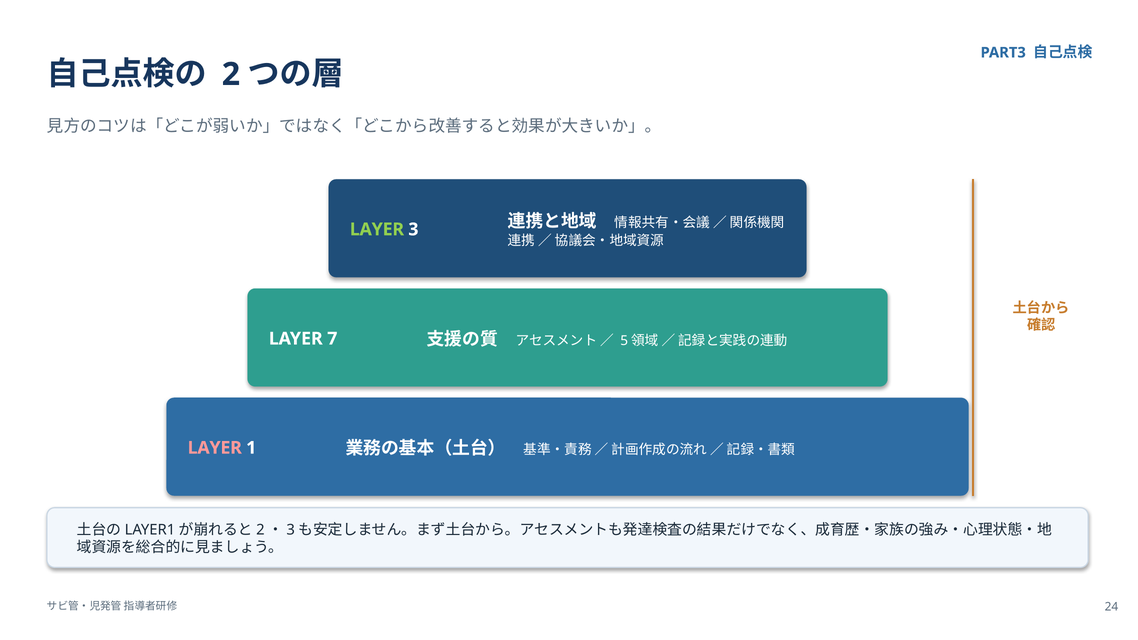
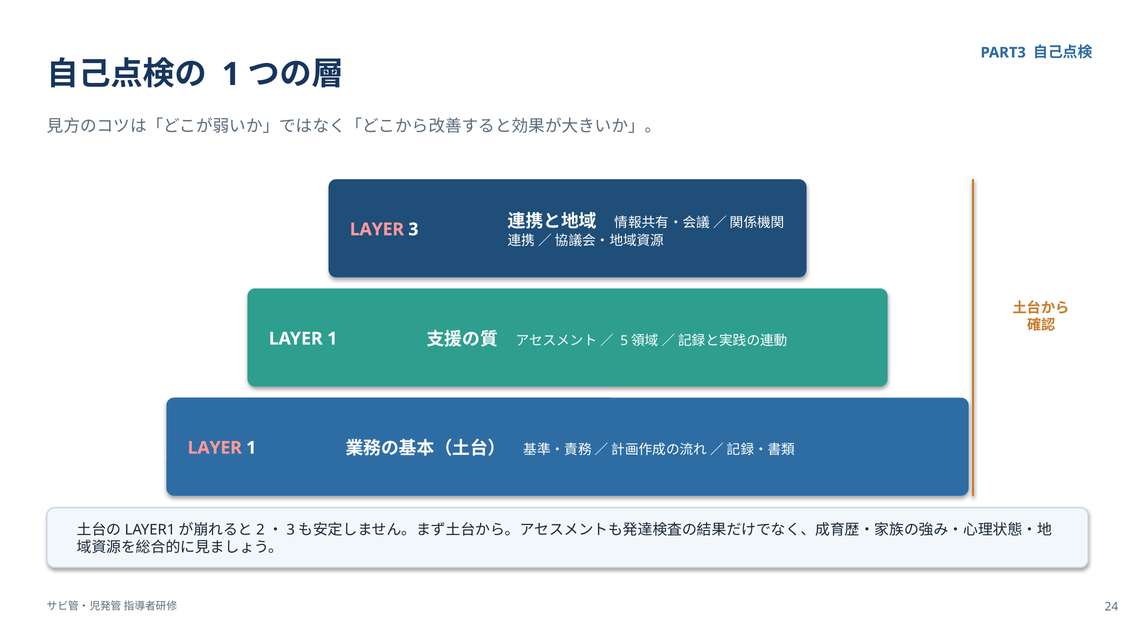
2 at (231, 74): 2 -> 1
LAYER at (377, 229) colour: light green -> pink
7 at (332, 339): 7 -> 1
